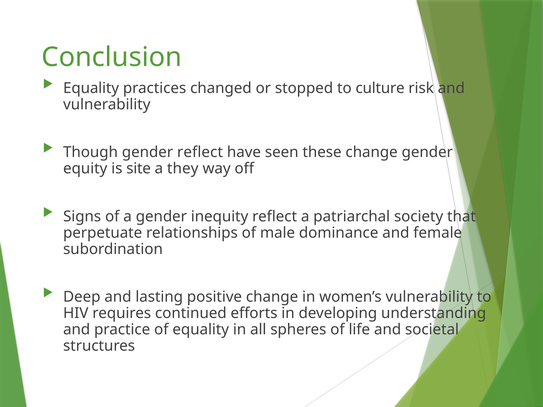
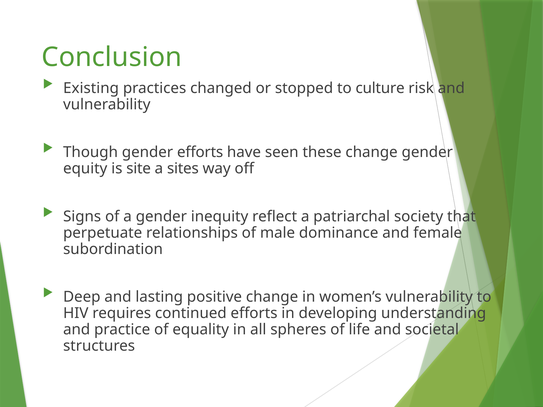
Equality at (91, 88): Equality -> Existing
gender reflect: reflect -> efforts
they: they -> sites
